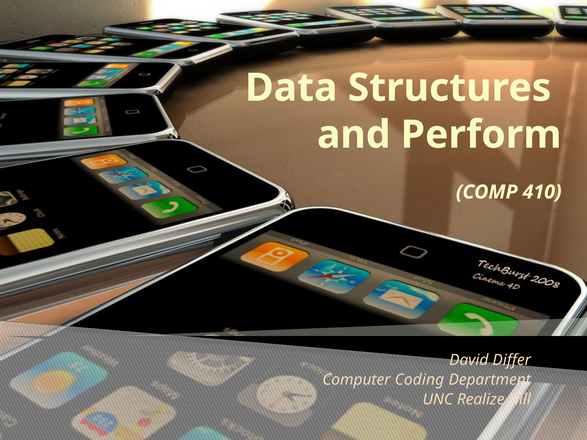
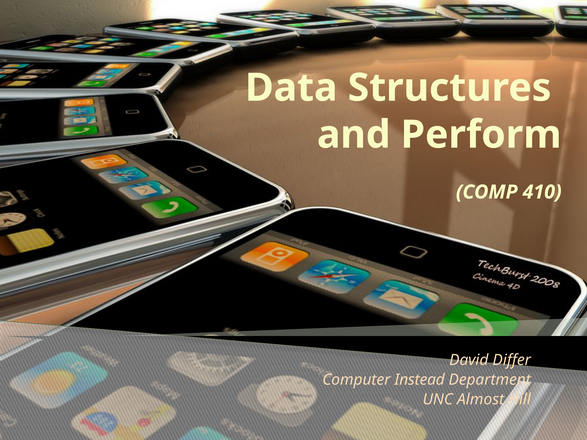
Coding: Coding -> Instead
Realize: Realize -> Almost
